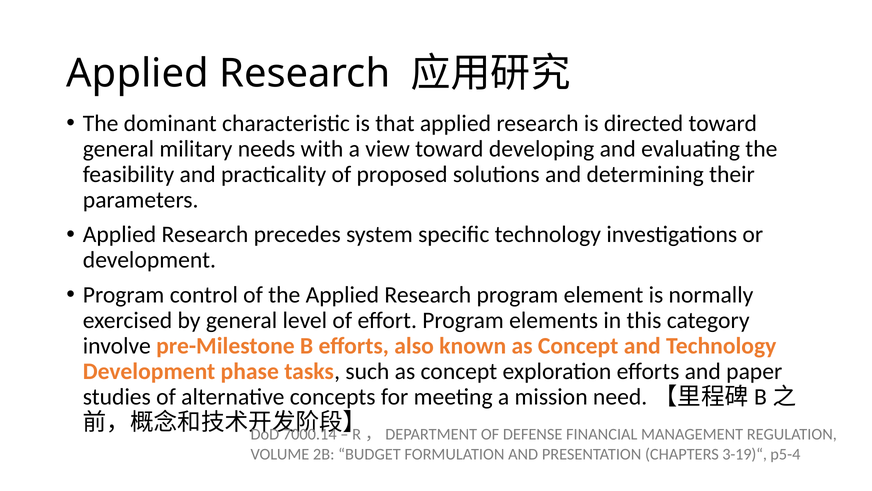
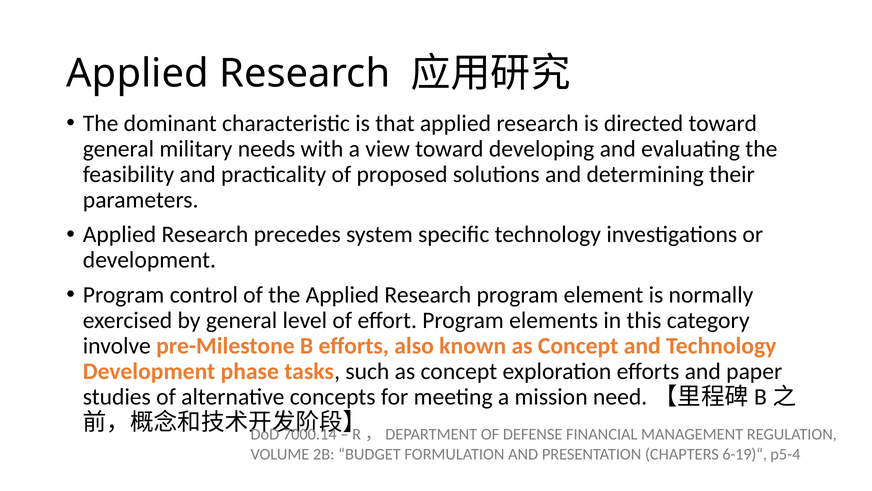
3-19)“: 3-19)“ -> 6-19)“
